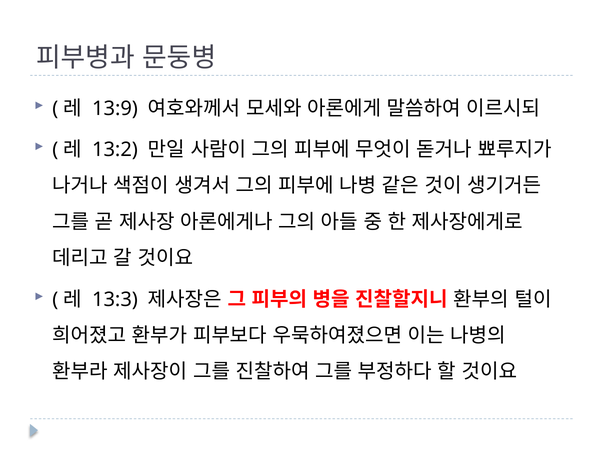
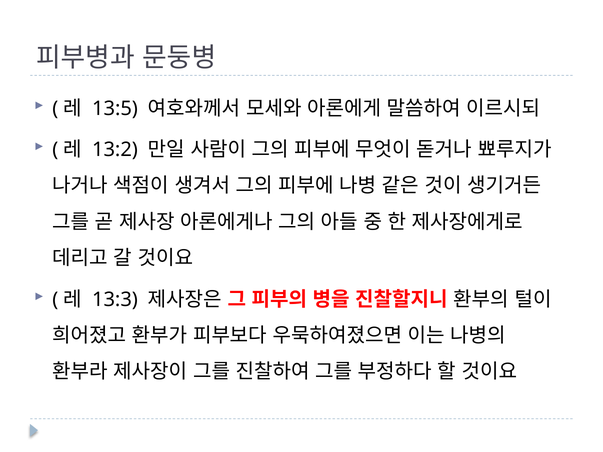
13:9: 13:9 -> 13:5
